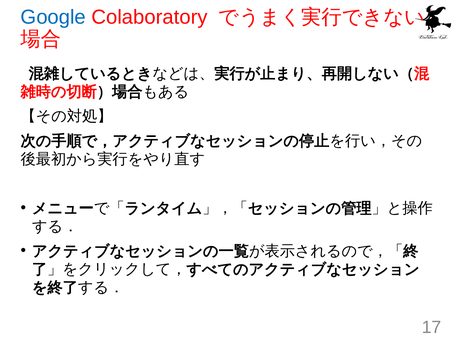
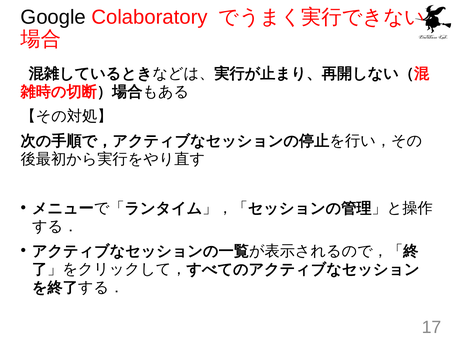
Google colour: blue -> black
